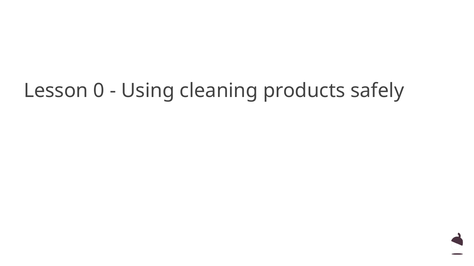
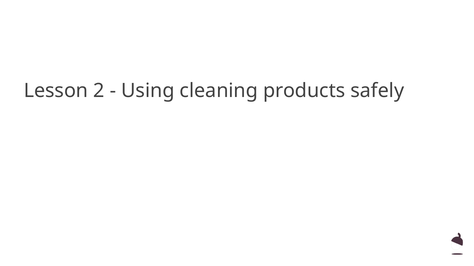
0: 0 -> 2
